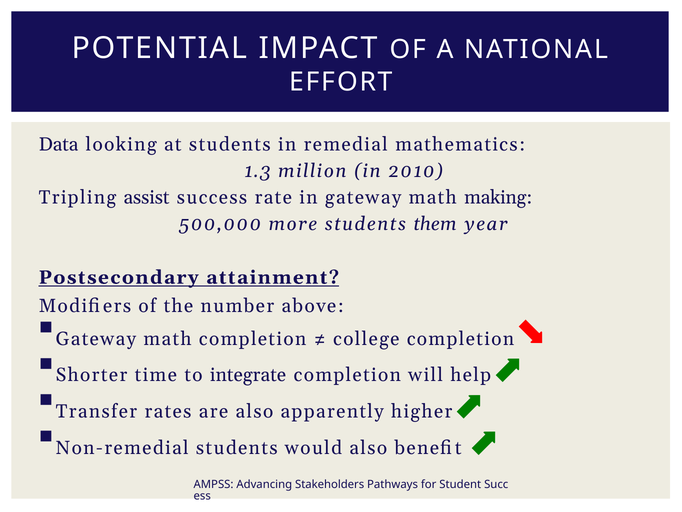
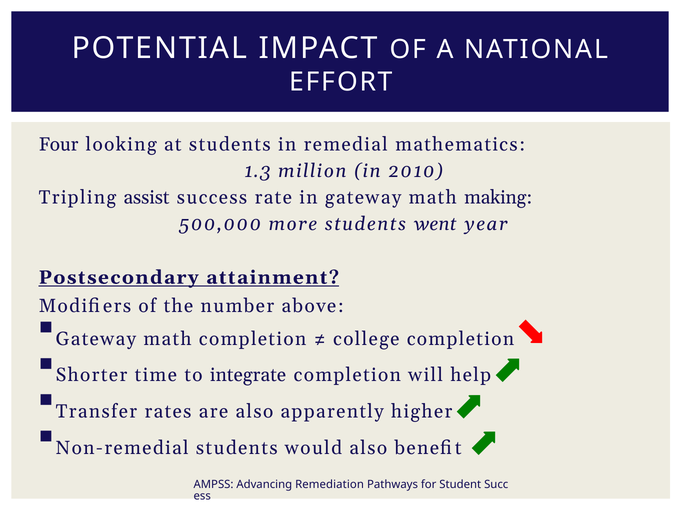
Data: Data -> Four
them: them -> went
Stakeholders: Stakeholders -> Remediation
